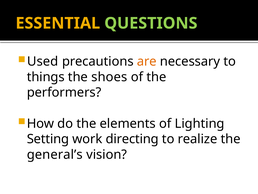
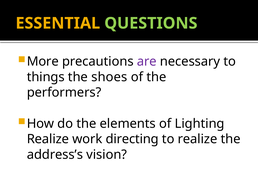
Used: Used -> More
are colour: orange -> purple
Setting at (48, 139): Setting -> Realize
general’s: general’s -> address’s
